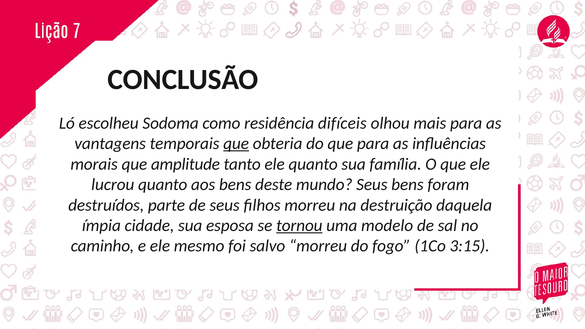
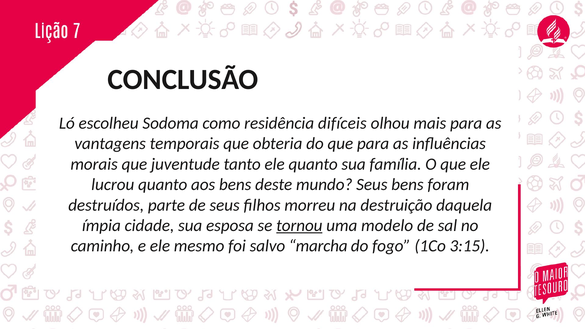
que at (236, 144) underline: present -> none
amplitude: amplitude -> juventude
salvo morreu: morreu -> marcha
